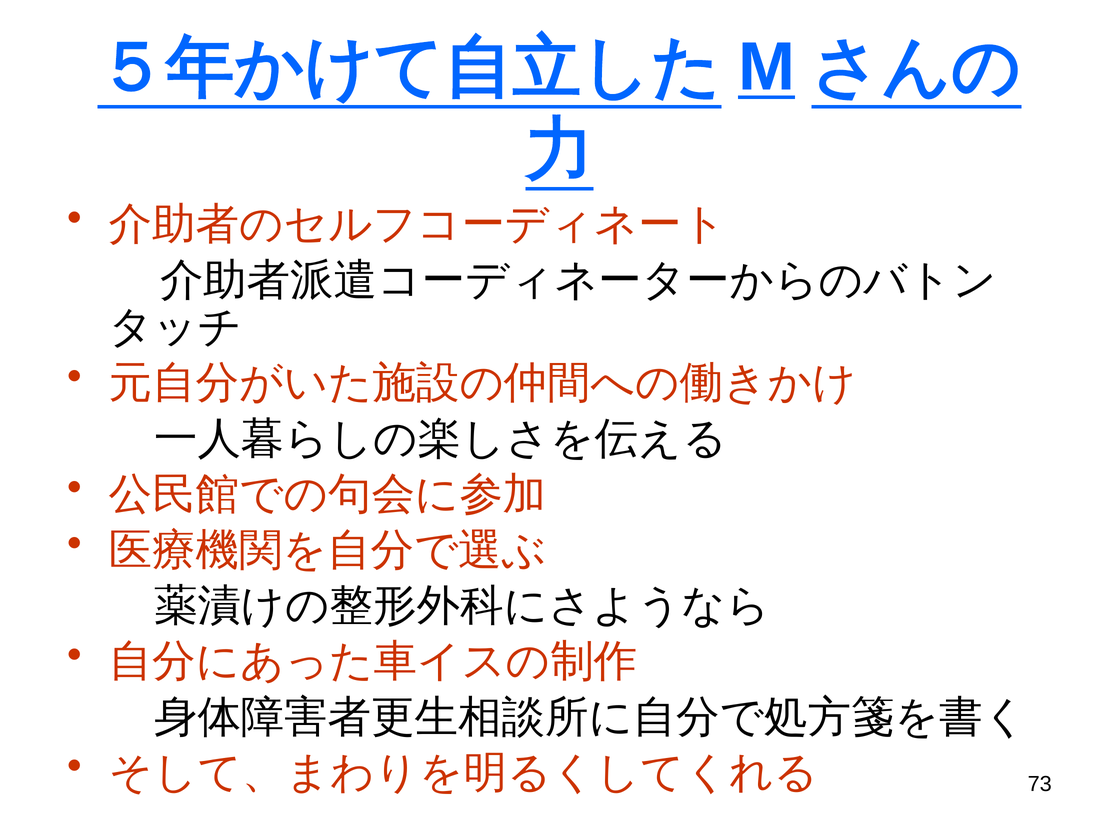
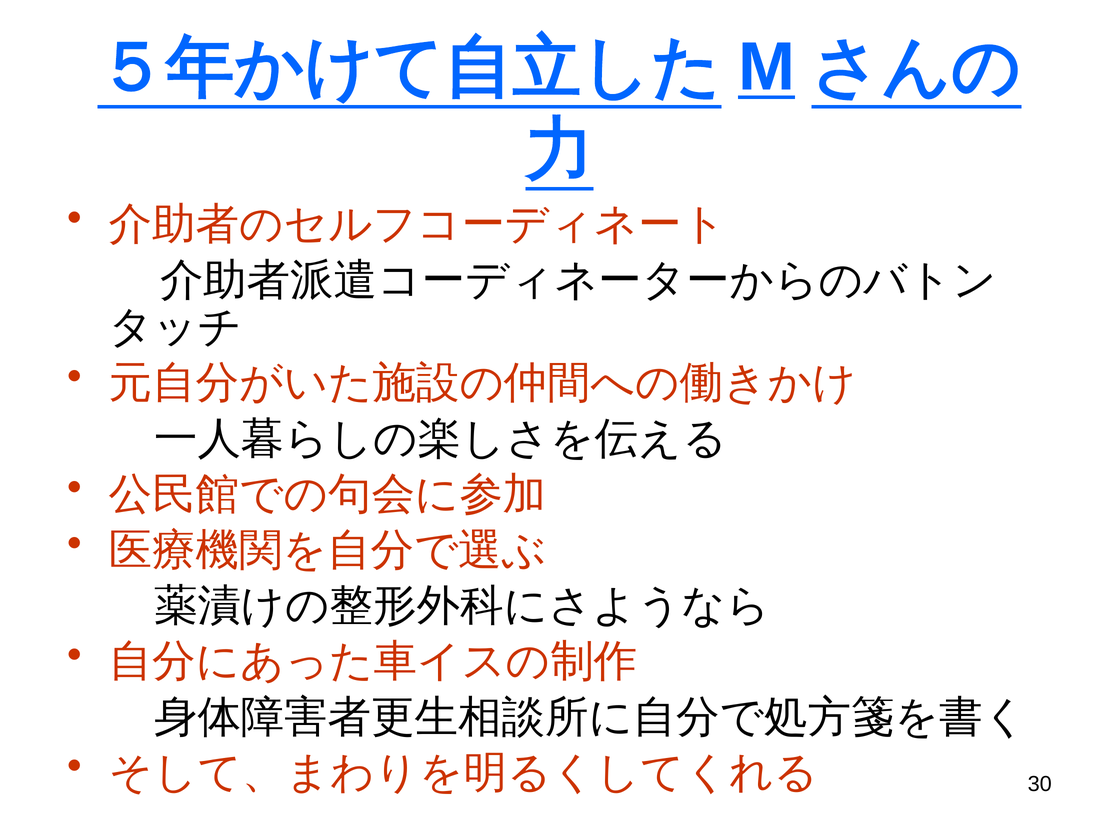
73: 73 -> 30
